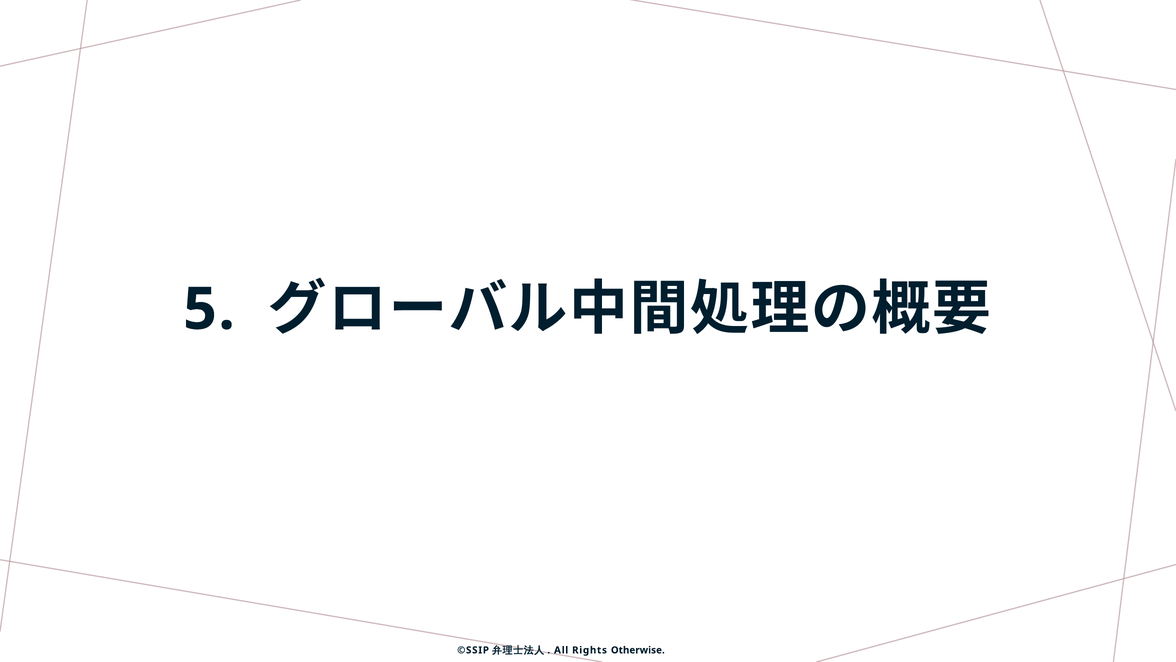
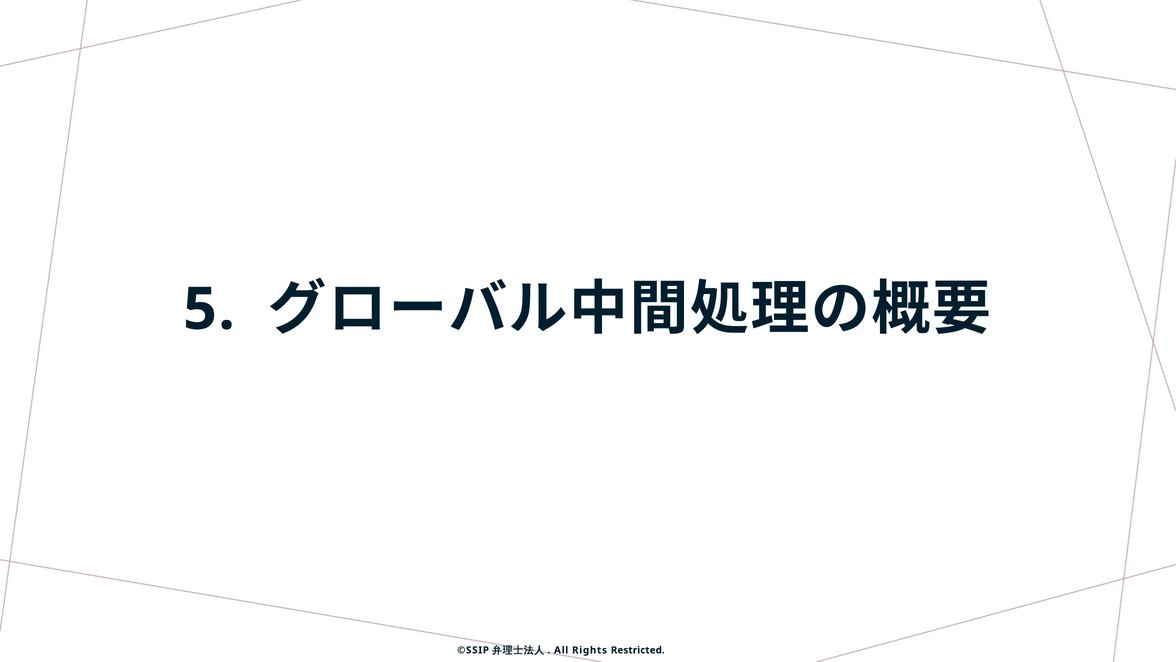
Otherwise: Otherwise -> Restricted
